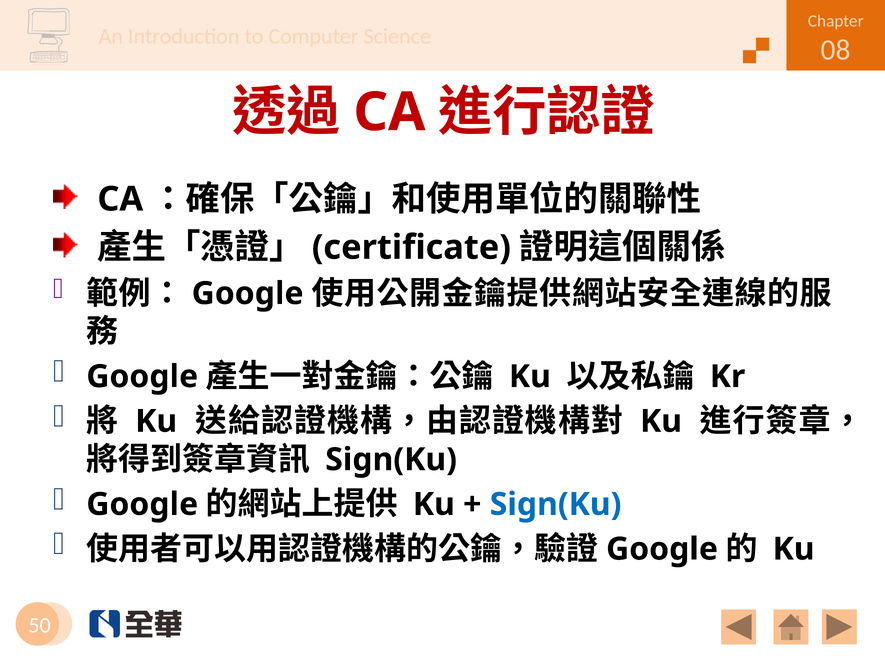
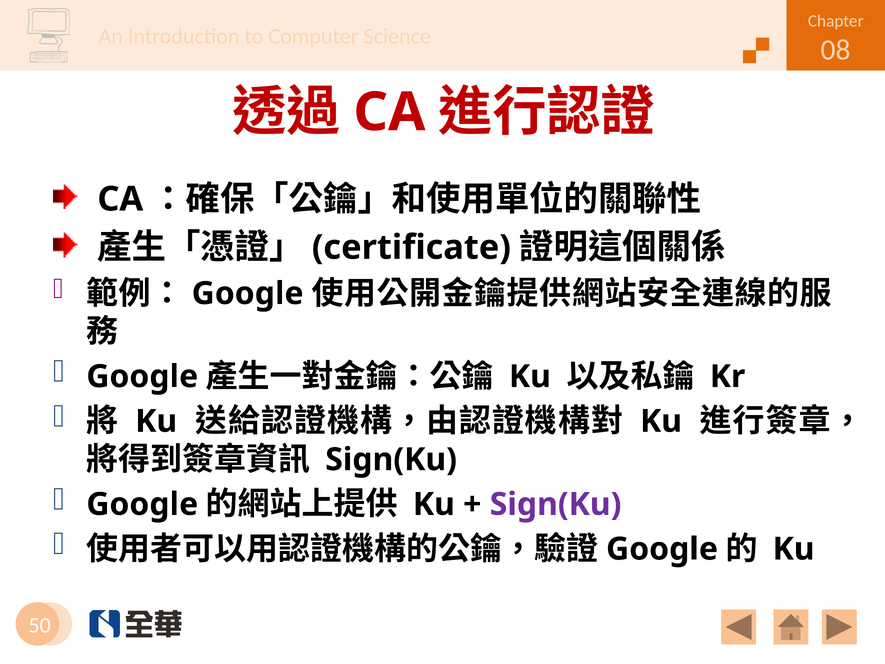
Sign(Ku at (556, 504) colour: blue -> purple
